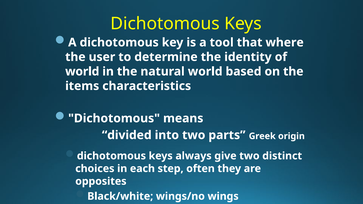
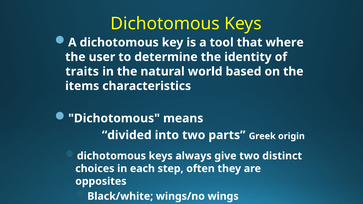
world at (82, 72): world -> traits
